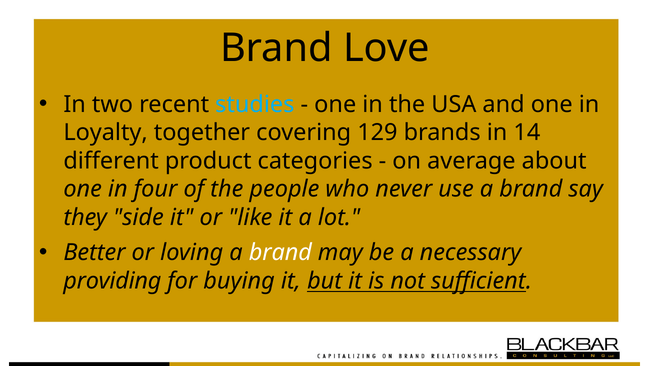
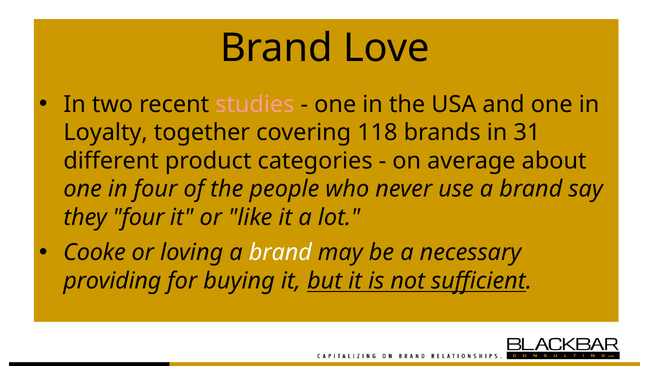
studies colour: light blue -> pink
129: 129 -> 118
14: 14 -> 31
they side: side -> four
Better: Better -> Cooke
